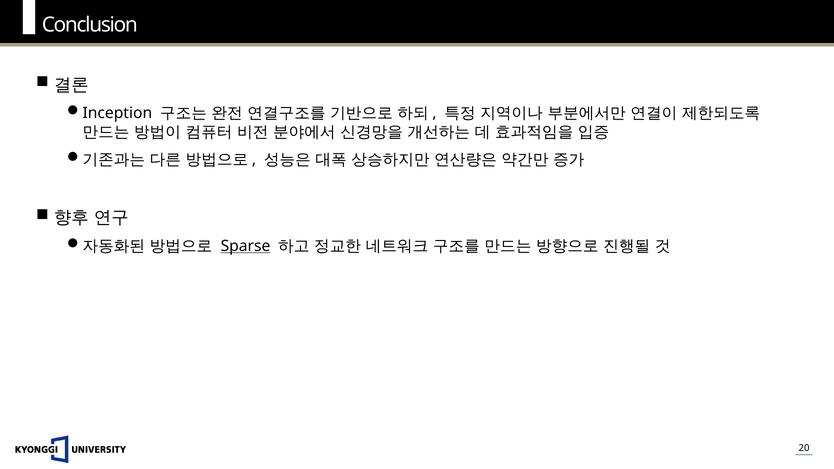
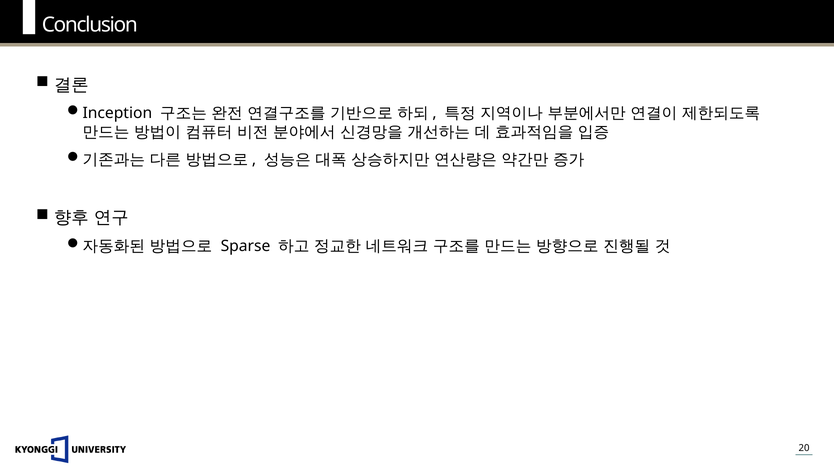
Sparse underline: present -> none
